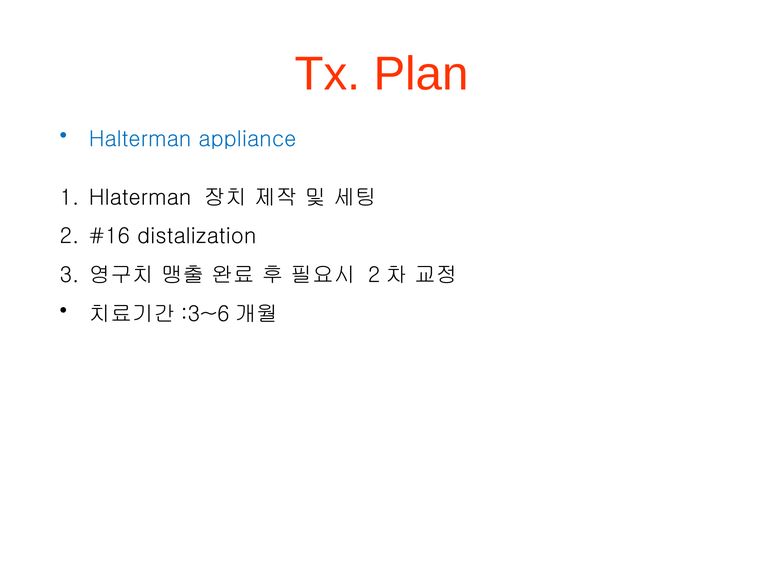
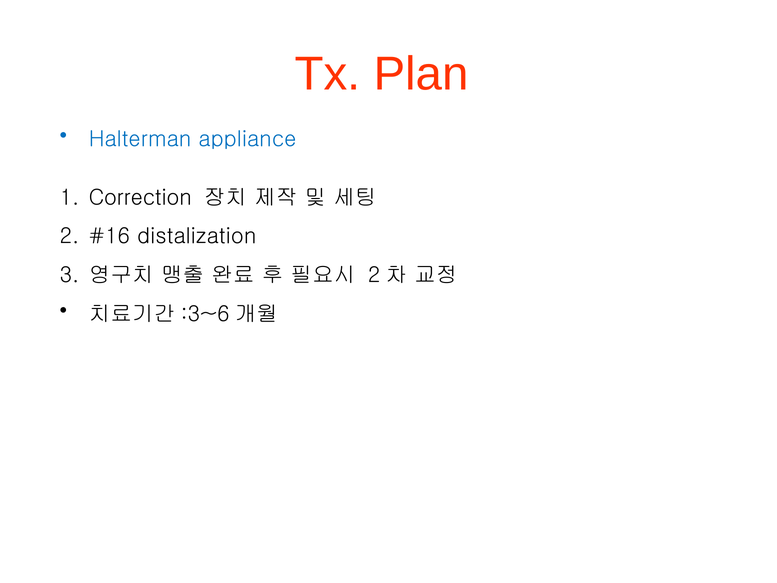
Hlaterman: Hlaterman -> Correction
